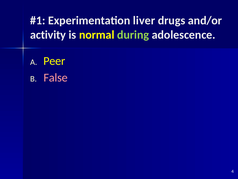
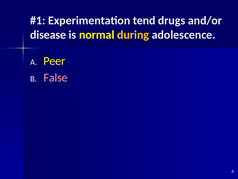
liver: liver -> tend
activity: activity -> disease
during colour: light green -> yellow
